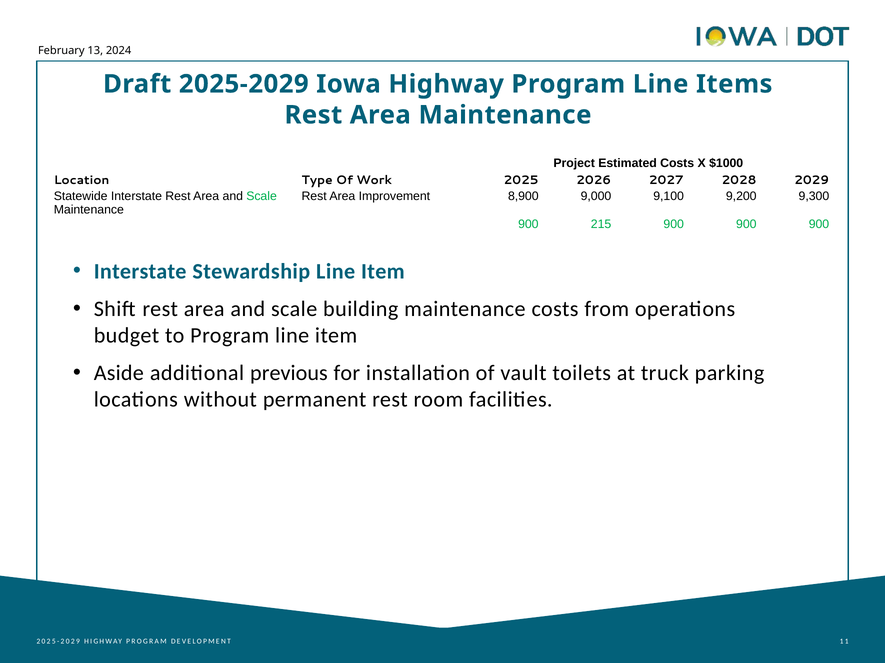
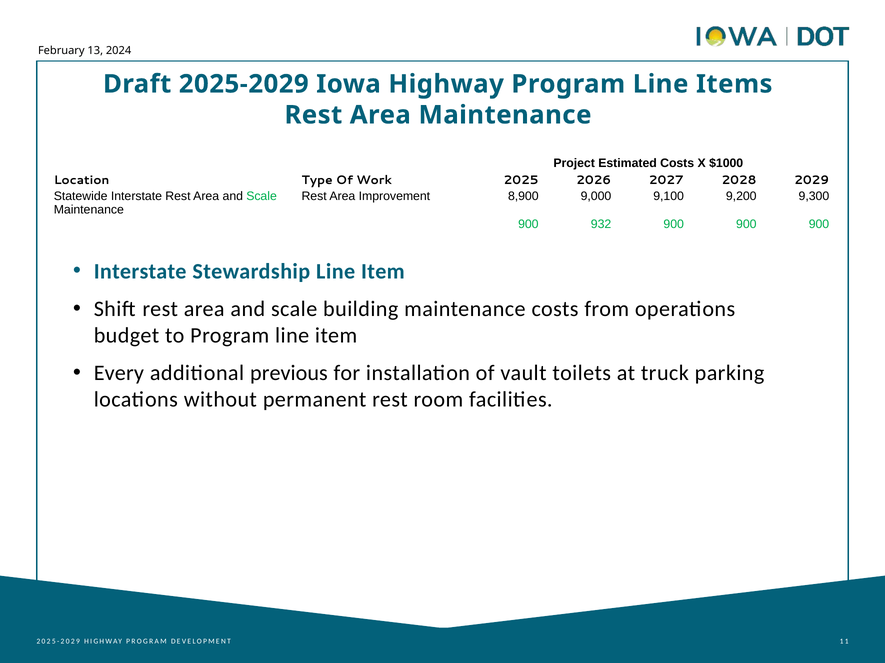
215: 215 -> 932
Aside: Aside -> Every
